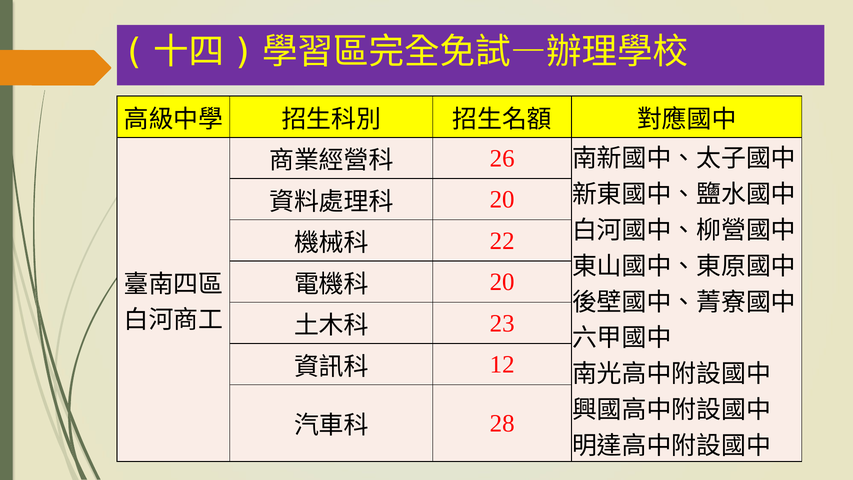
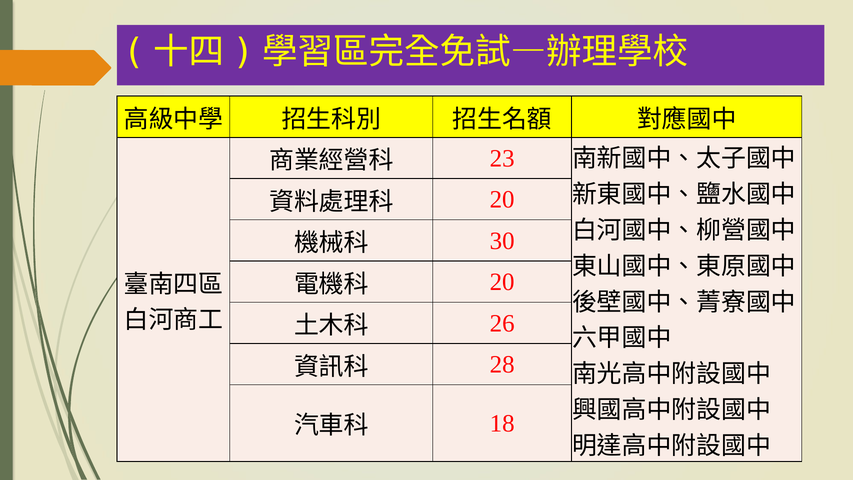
26: 26 -> 23
22: 22 -> 30
23: 23 -> 26
12: 12 -> 28
28: 28 -> 18
